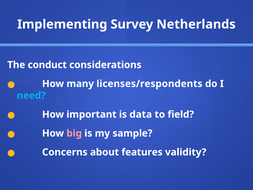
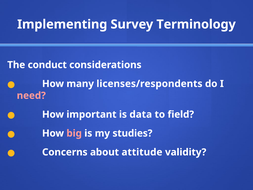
Netherlands: Netherlands -> Terminology
need colour: light blue -> pink
sample: sample -> studies
features: features -> attitude
